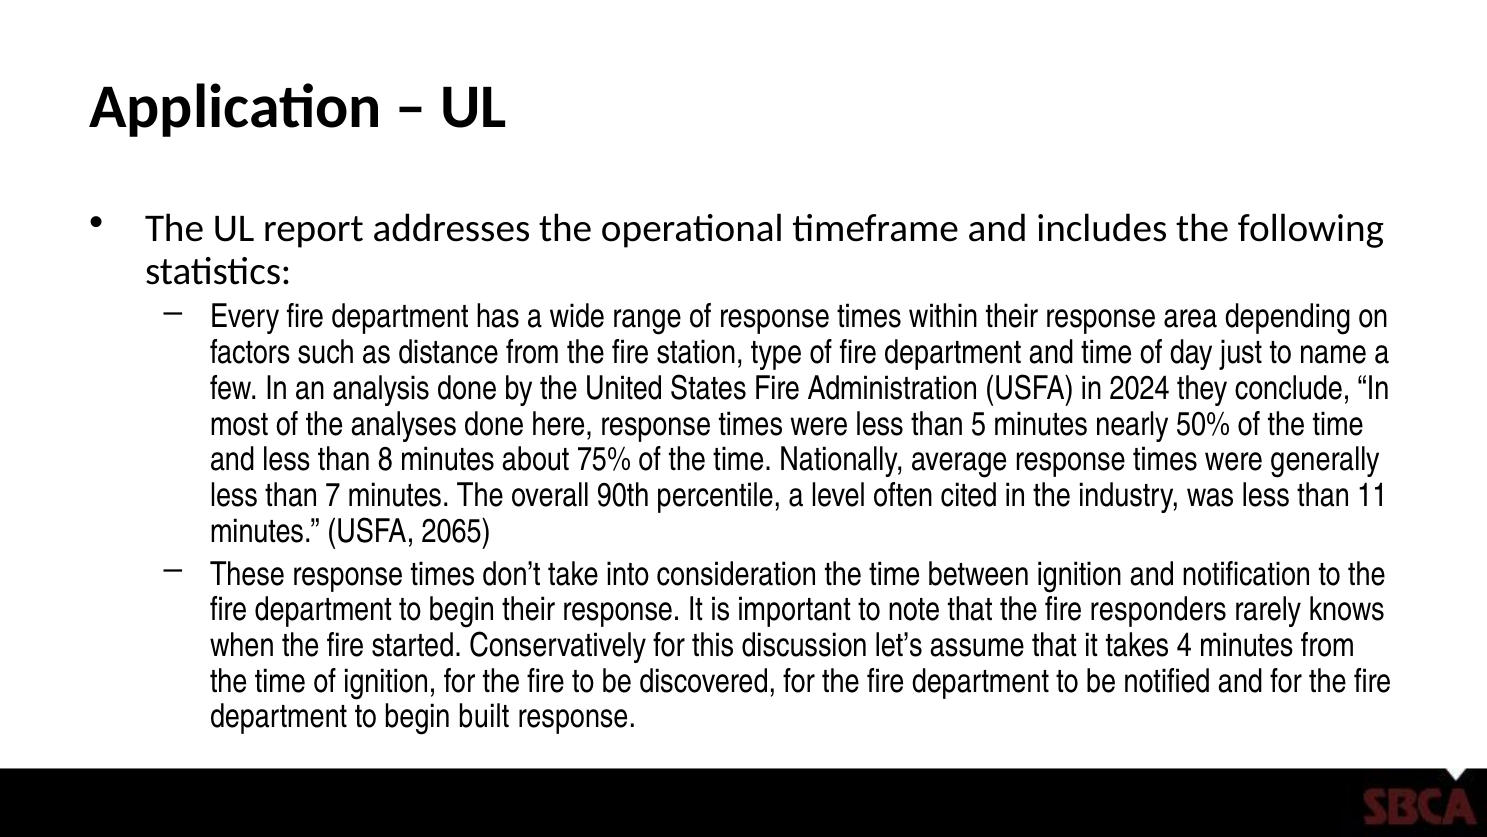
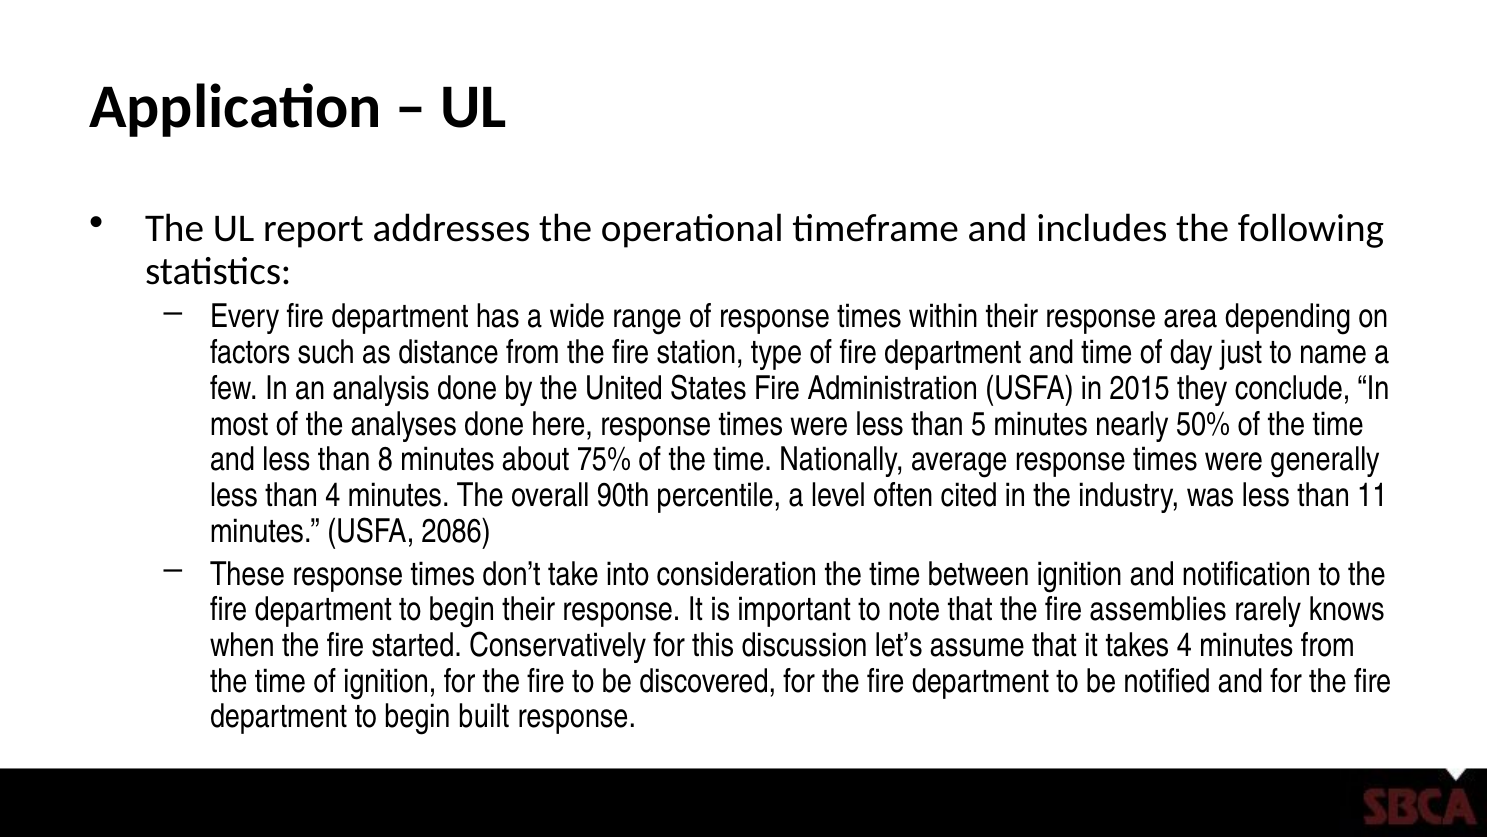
2024: 2024 -> 2015
than 7: 7 -> 4
2065: 2065 -> 2086
responders: responders -> assemblies
